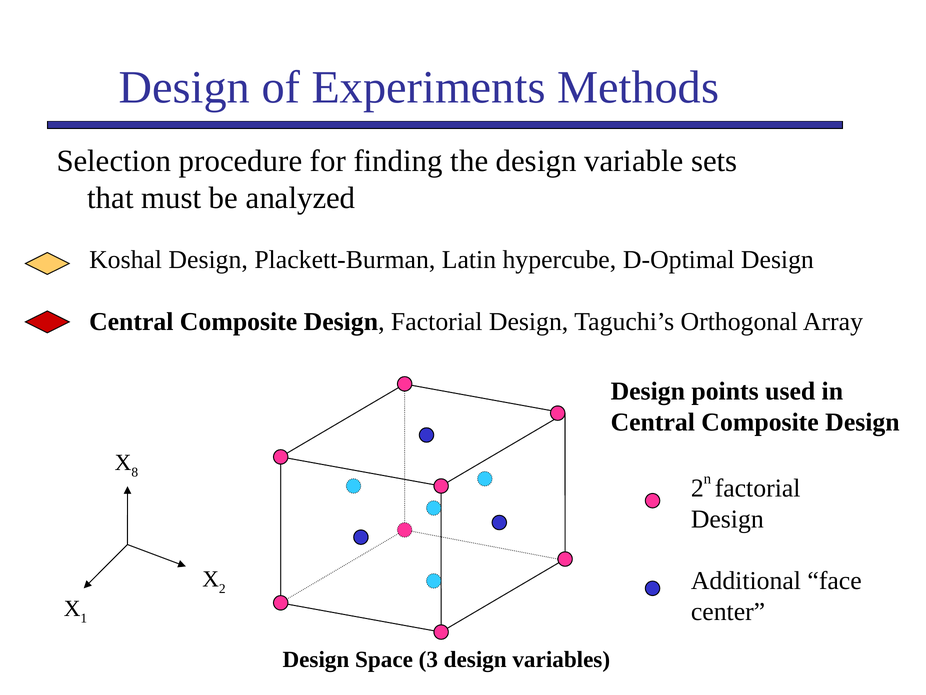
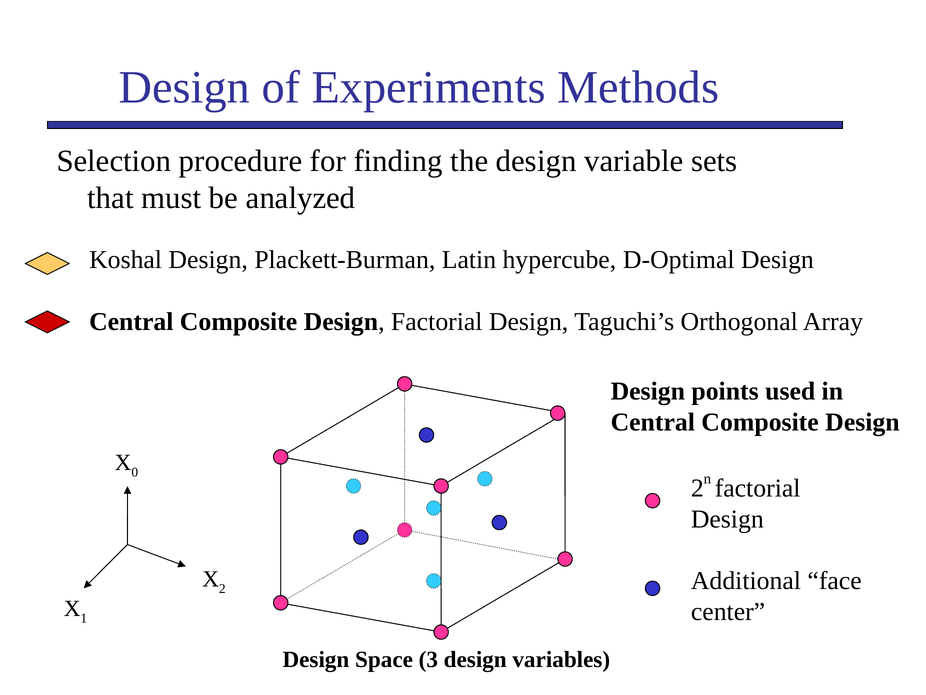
8: 8 -> 0
